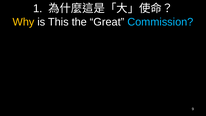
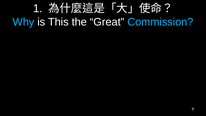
Why colour: yellow -> light blue
